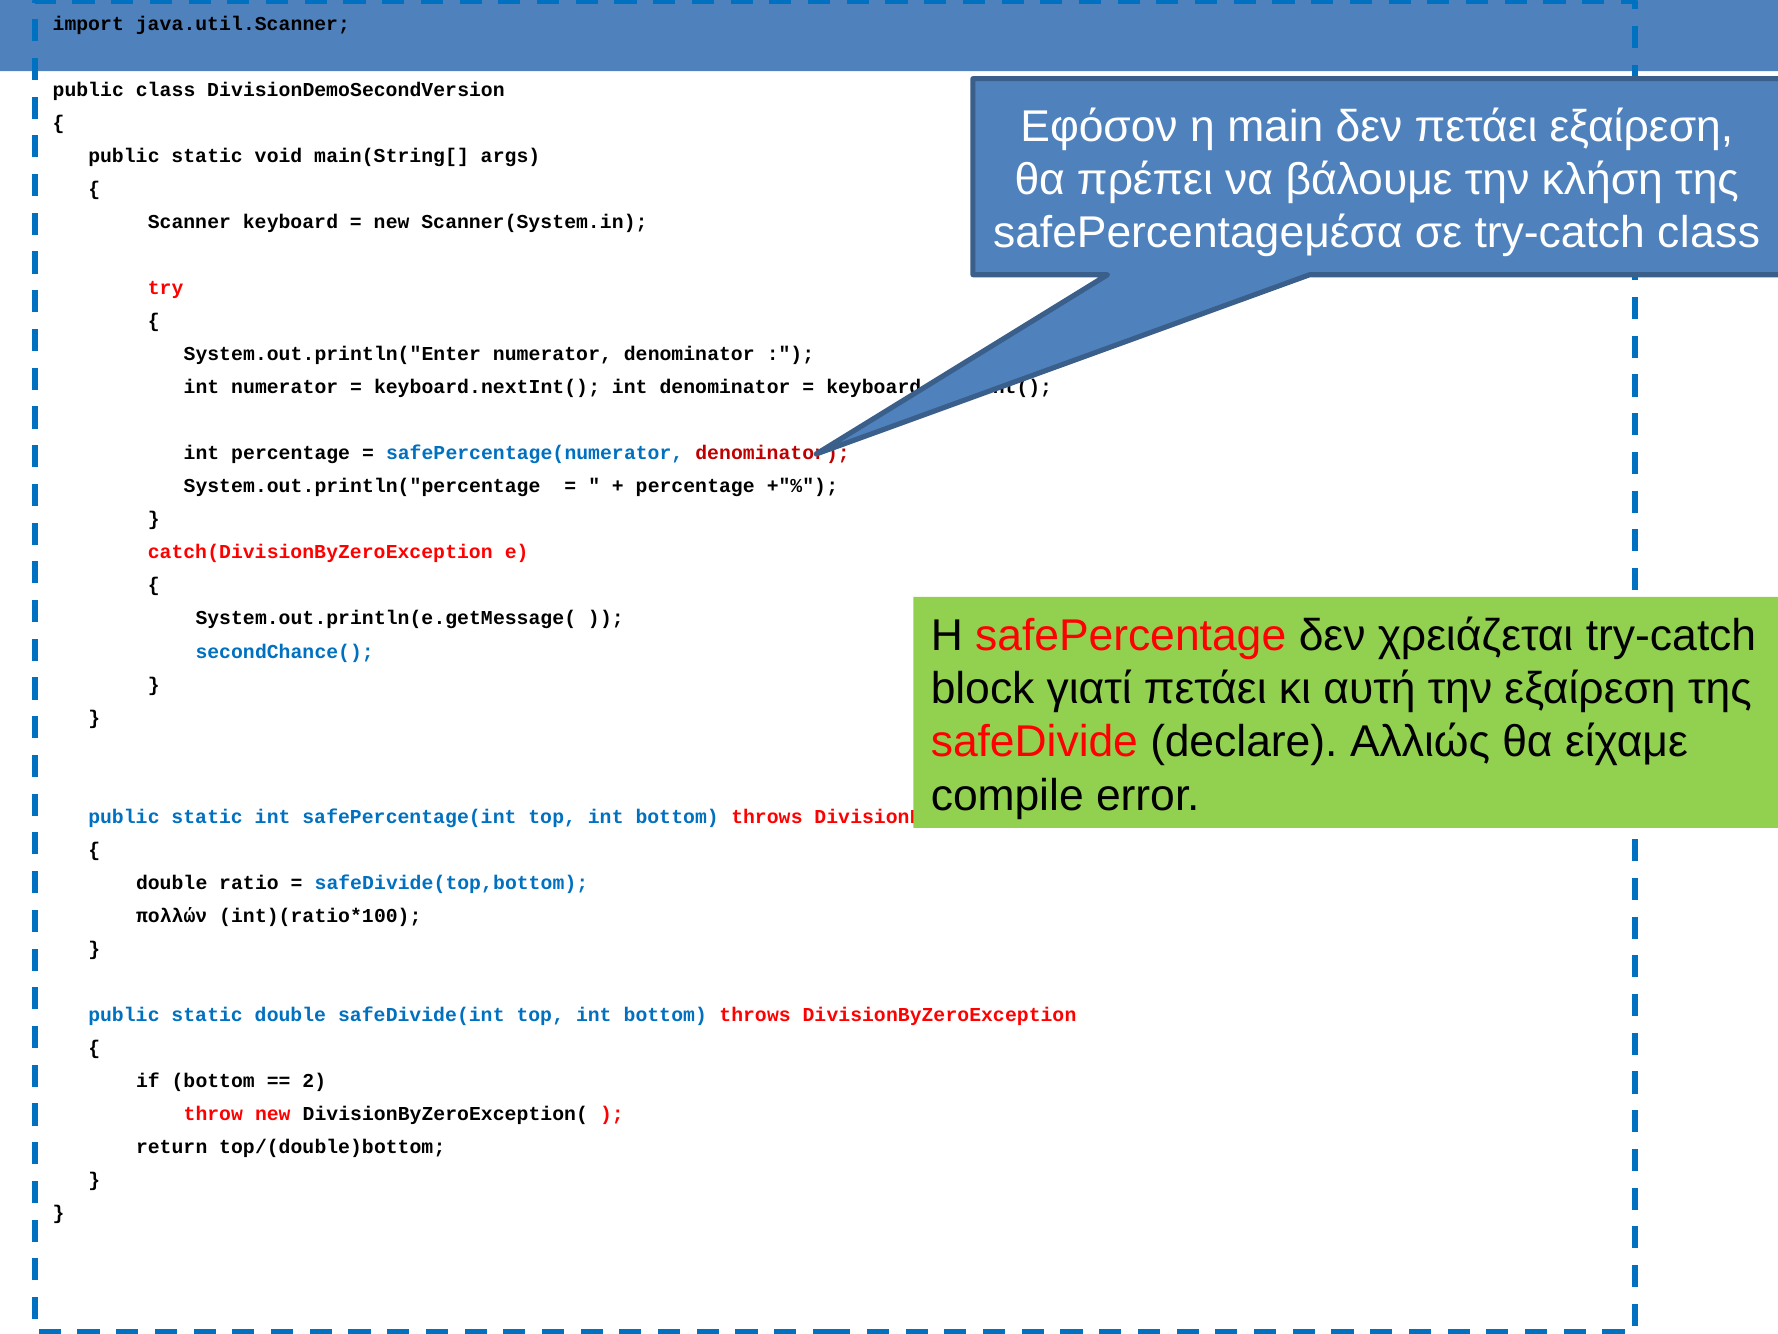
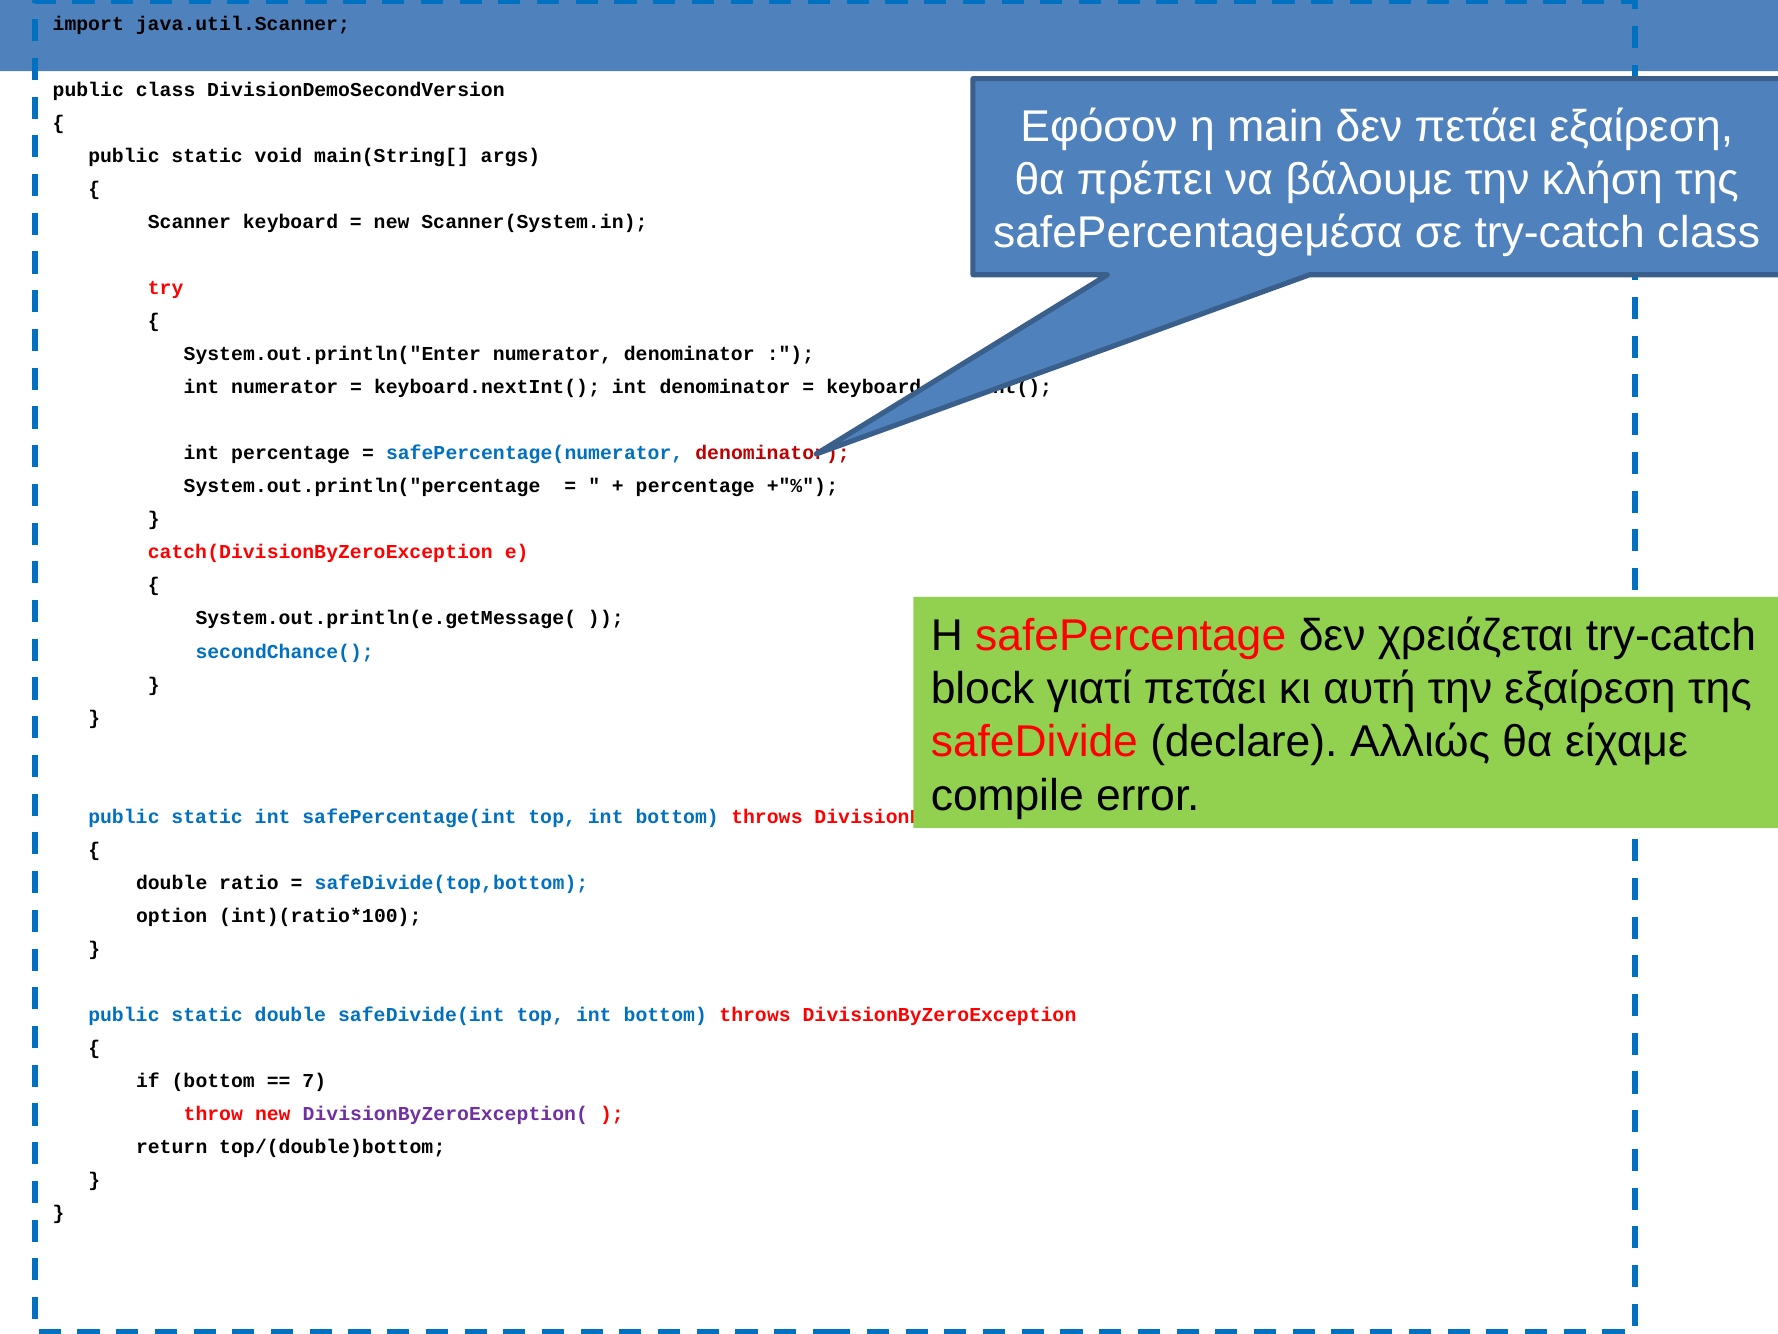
πολλών: πολλών -> option
2: 2 -> 7
DivisionByZeroException( colour: black -> purple
